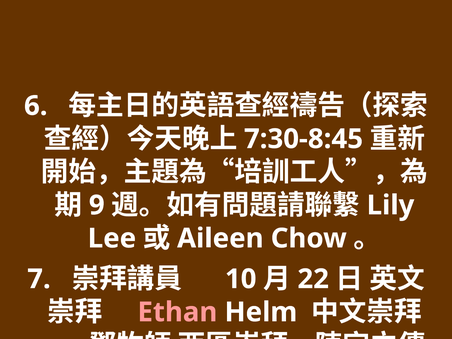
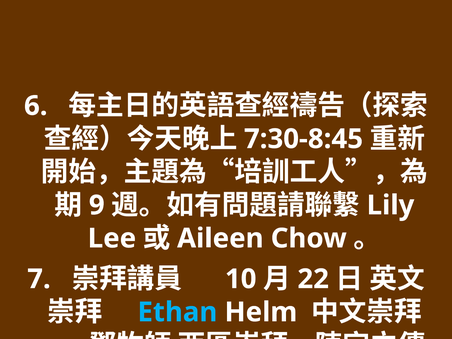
Ethan colour: pink -> light blue
